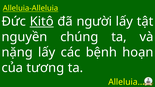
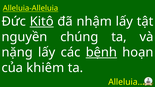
người: người -> nhậm
bệnh underline: none -> present
tương: tương -> khiêm
